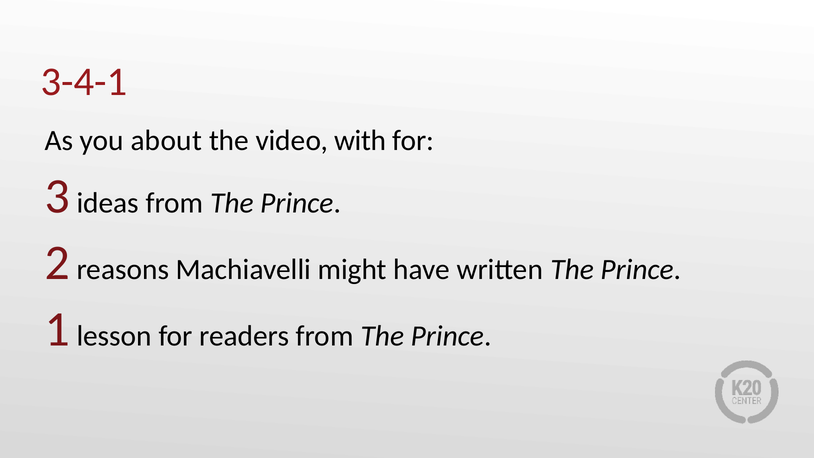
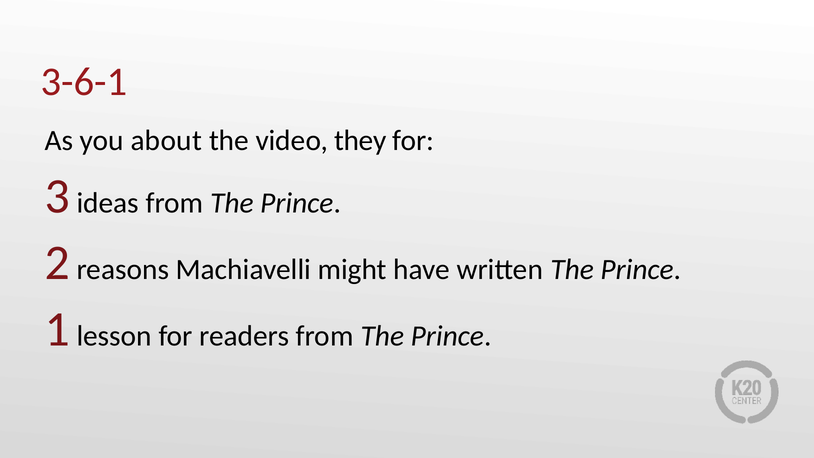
3-4-1: 3-4-1 -> 3-6-1
with: with -> they
